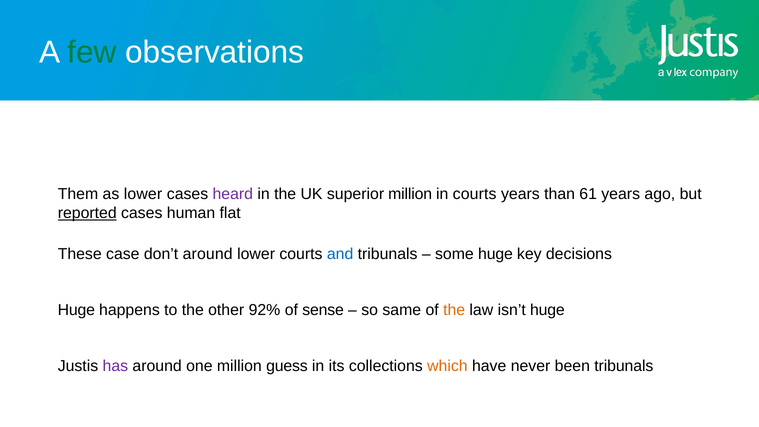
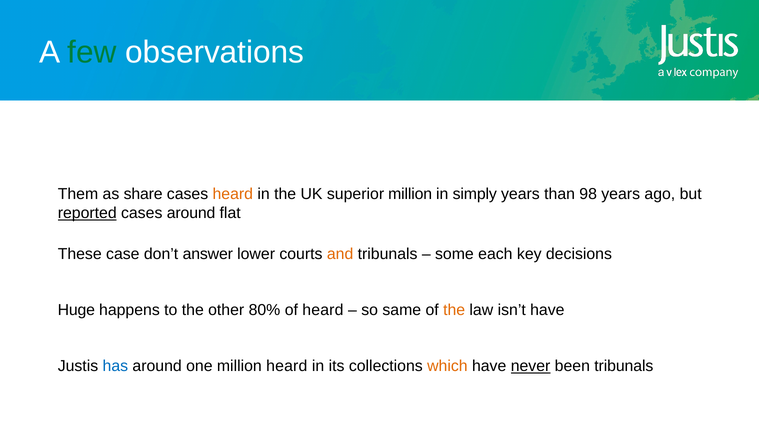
as lower: lower -> share
heard at (233, 194) colour: purple -> orange
in courts: courts -> simply
61: 61 -> 98
cases human: human -> around
don’t around: around -> answer
and colour: blue -> orange
some huge: huge -> each
92%: 92% -> 80%
of sense: sense -> heard
isn’t huge: huge -> have
has colour: purple -> blue
million guess: guess -> heard
never underline: none -> present
